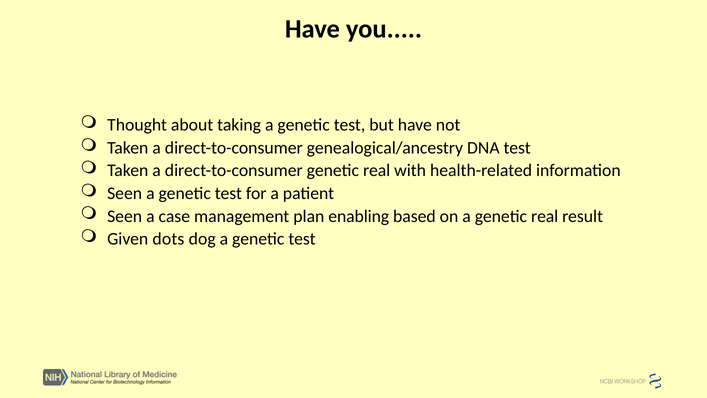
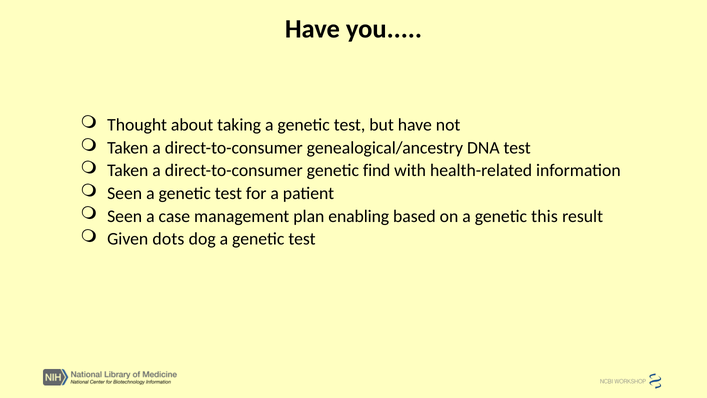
direct-to-consumer genetic real: real -> find
a genetic real: real -> this
